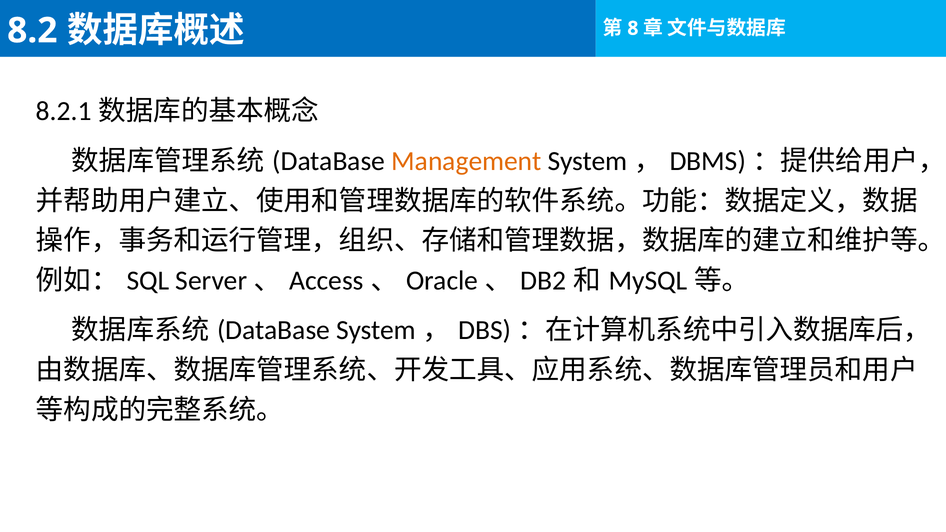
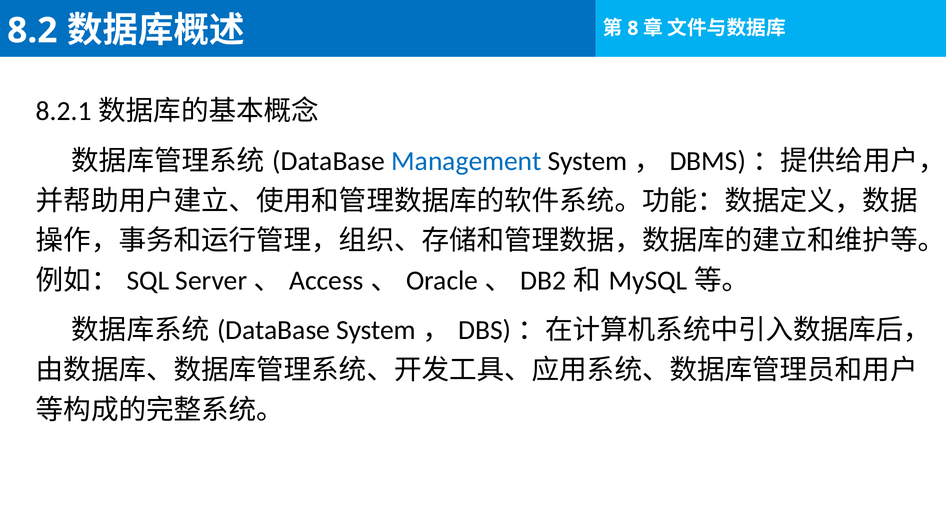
Management colour: orange -> blue
